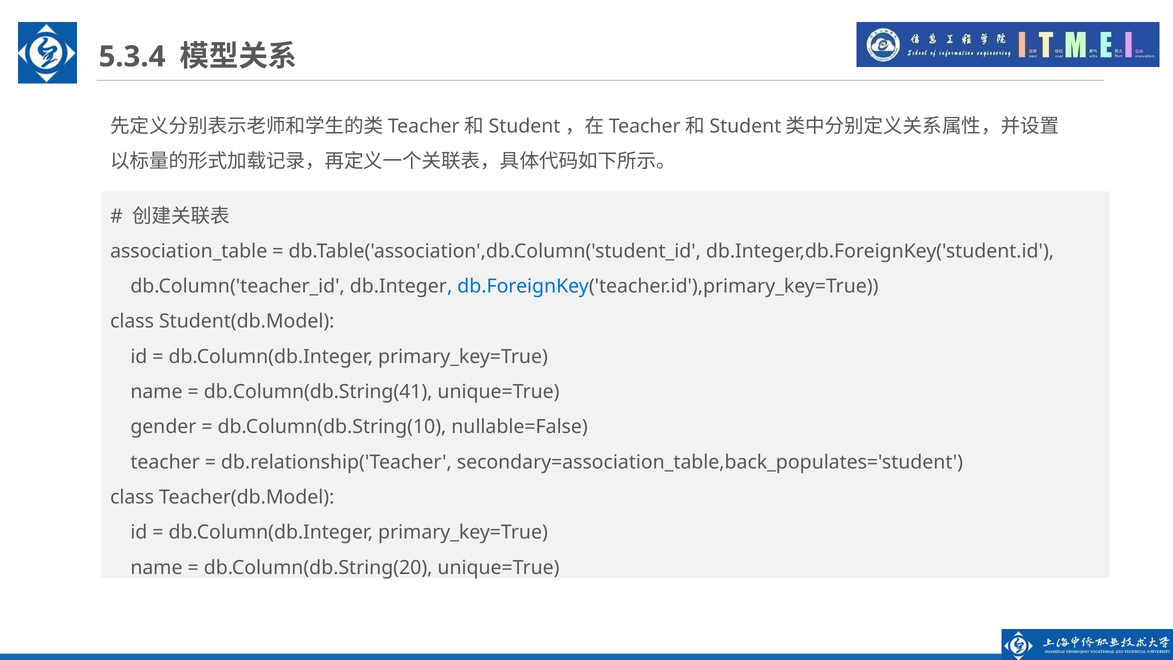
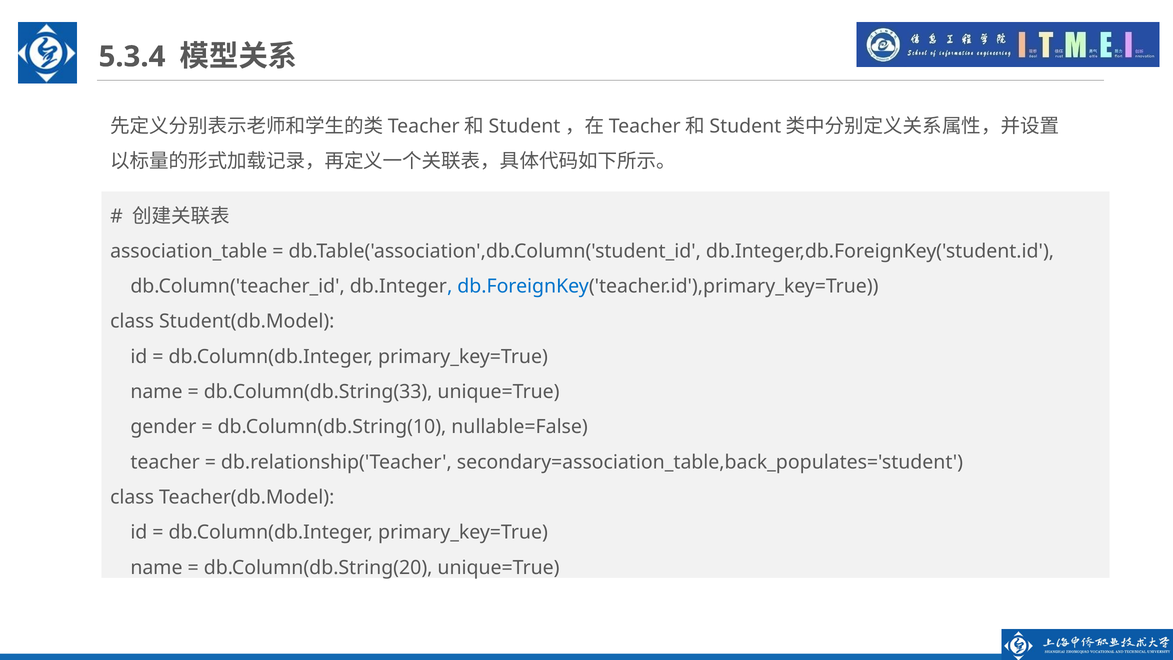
db.Column(db.String(41: db.Column(db.String(41 -> db.Column(db.String(33
